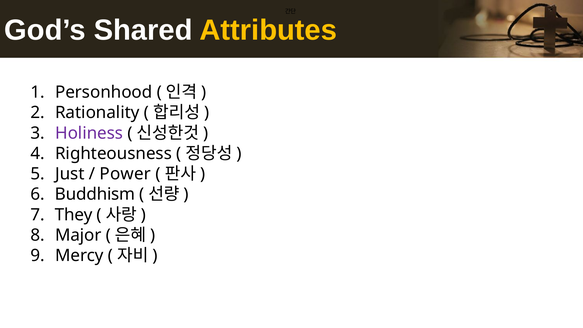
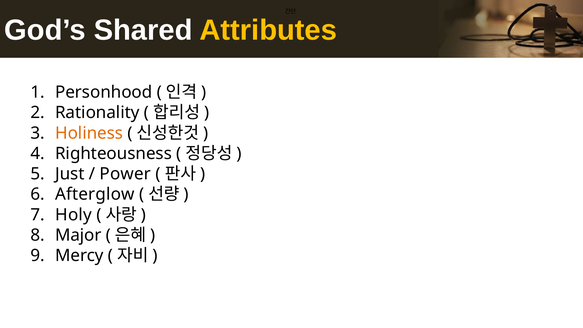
Holiness colour: purple -> orange
Buddhism: Buddhism -> Afterglow
They: They -> Holy
